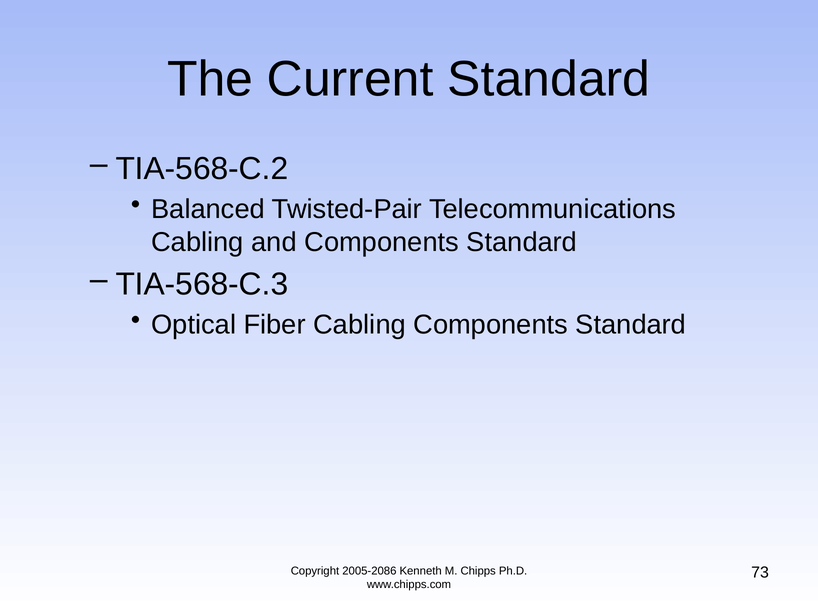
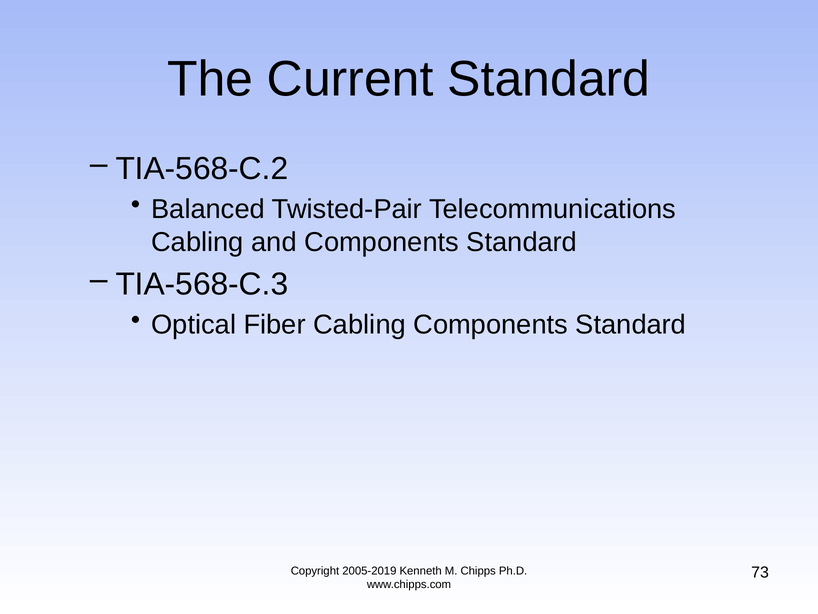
2005-2086: 2005-2086 -> 2005-2019
